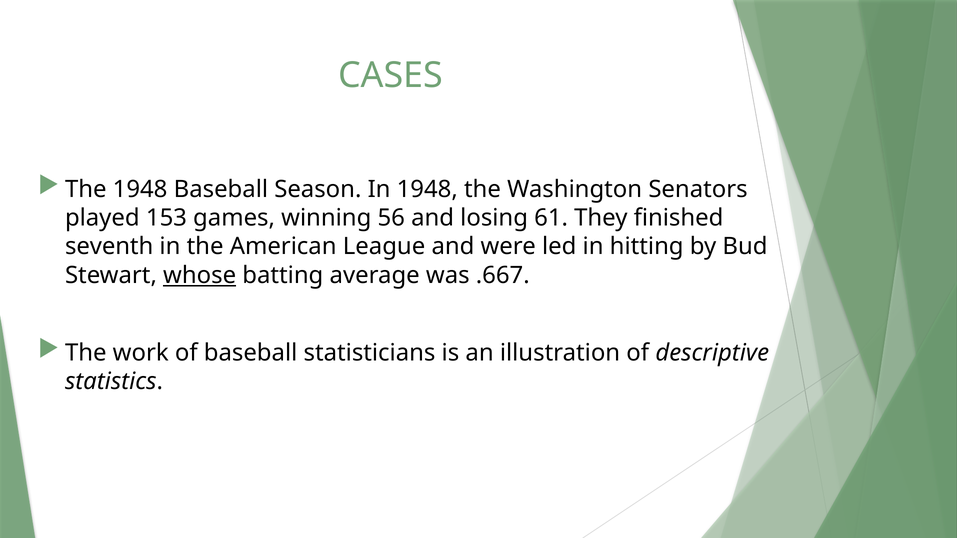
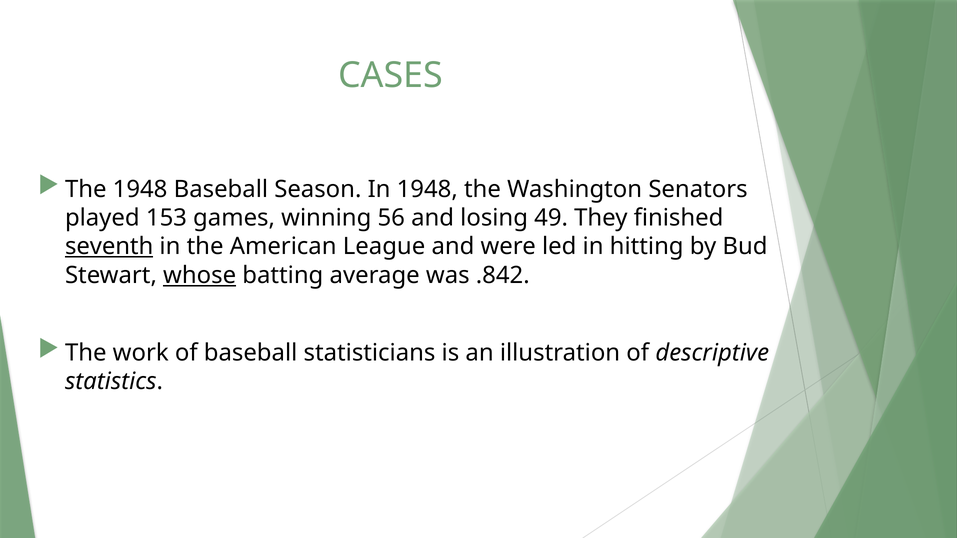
61: 61 -> 49
seventh underline: none -> present
.667: .667 -> .842
